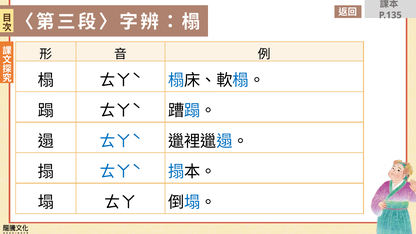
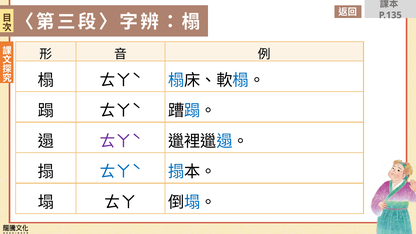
ㄊㄚˋ at (121, 141) colour: blue -> purple
